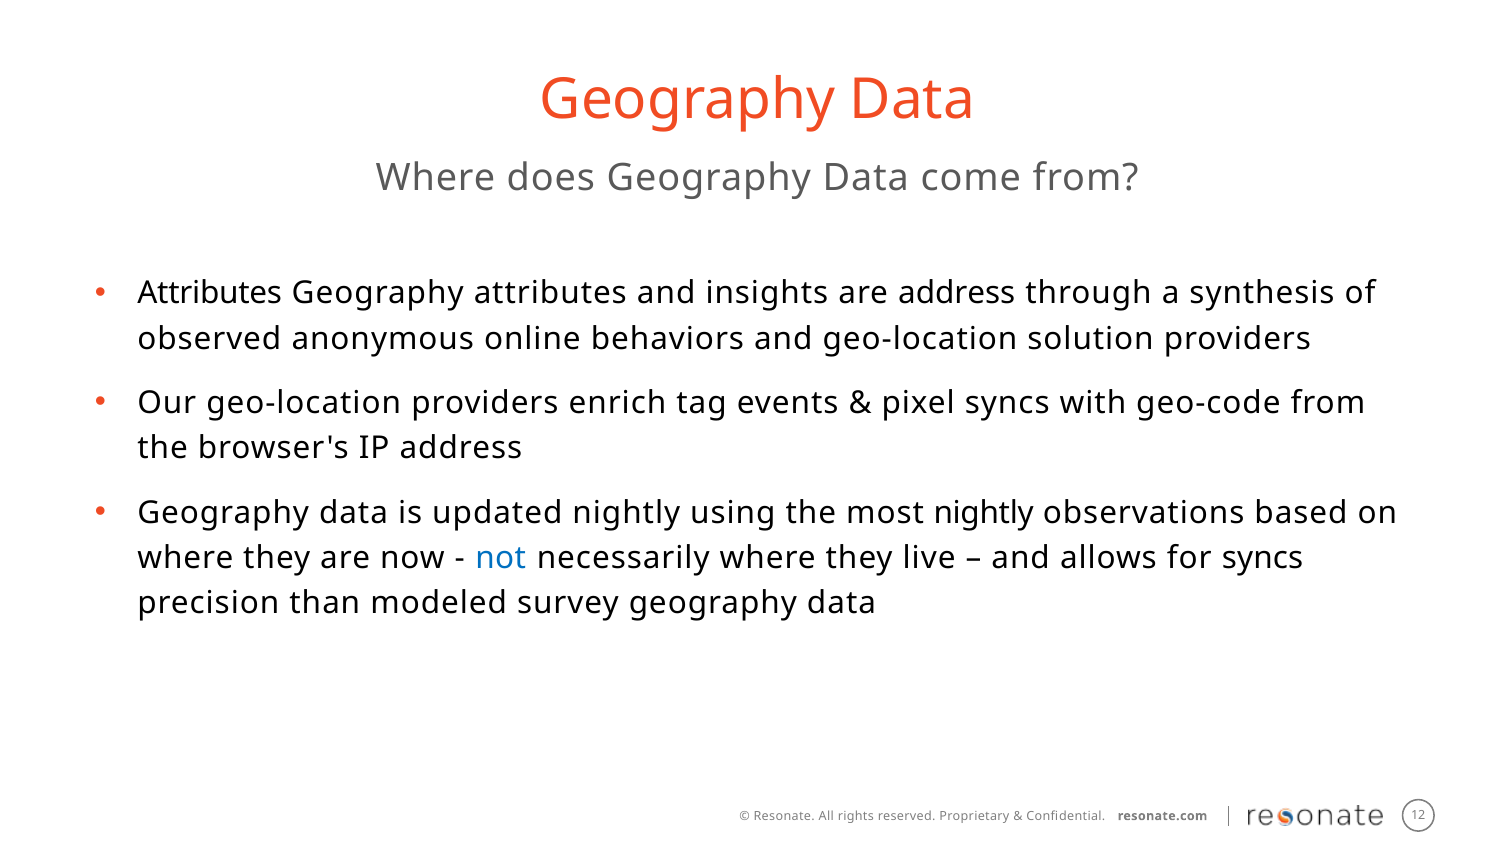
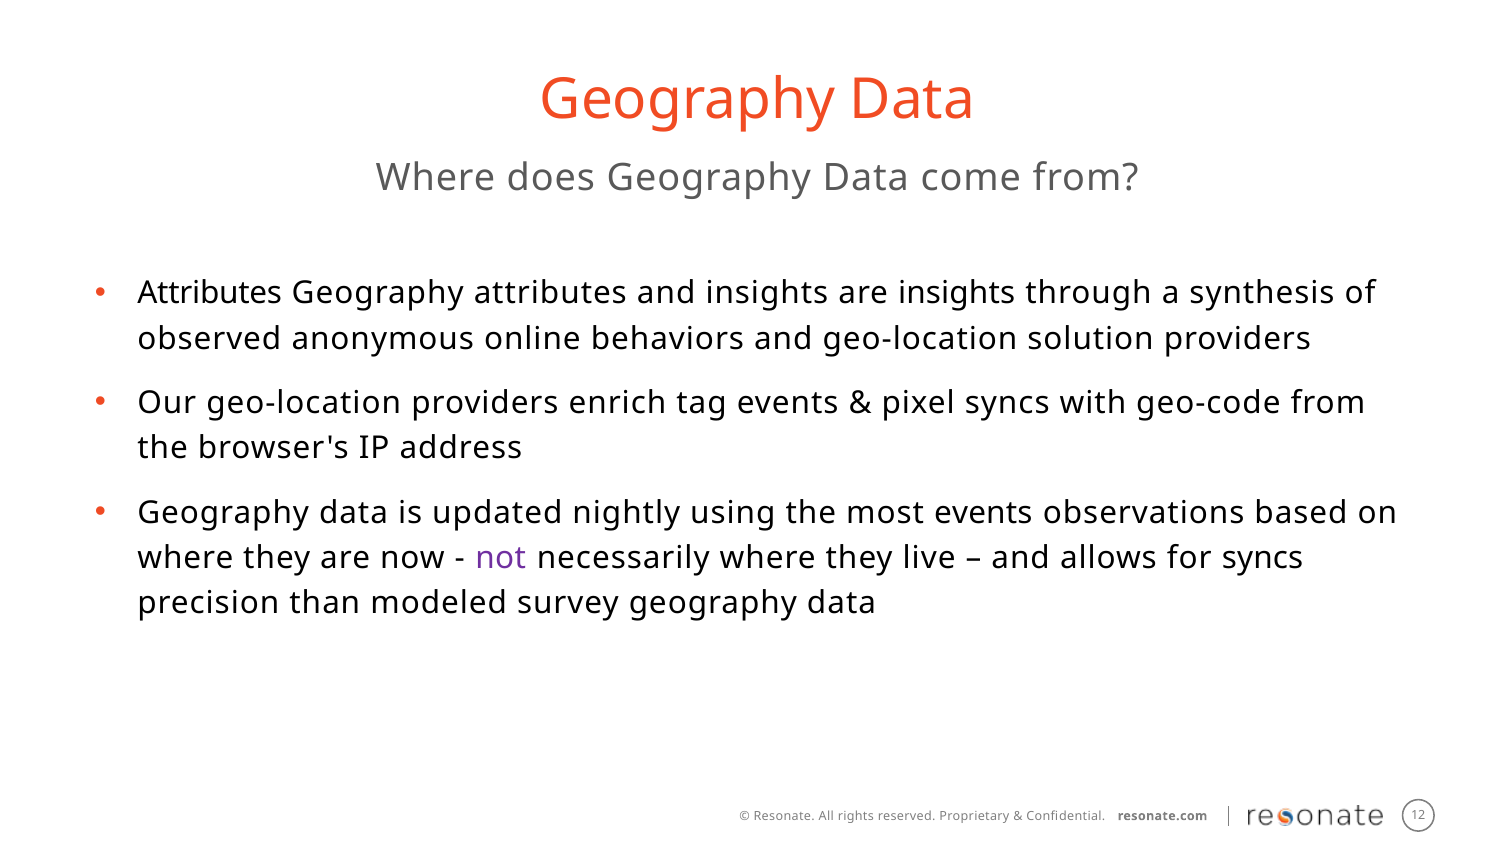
are address: address -> insights
most nightly: nightly -> events
not colour: blue -> purple
